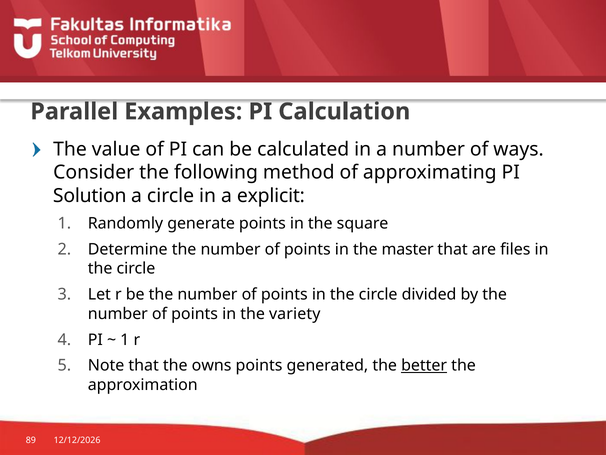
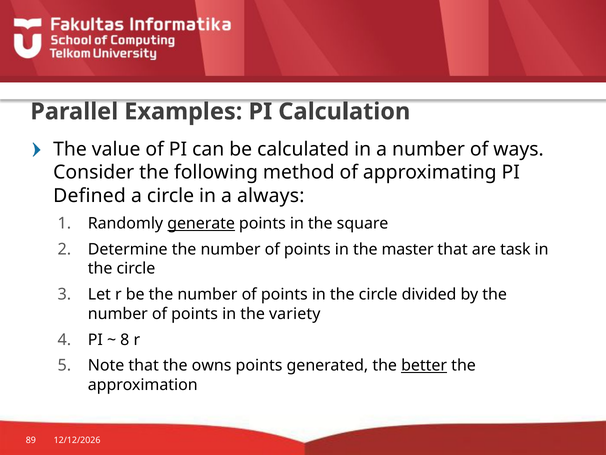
Solution: Solution -> Defined
explicit: explicit -> always
generate underline: none -> present
files: files -> task
1 at (125, 339): 1 -> 8
